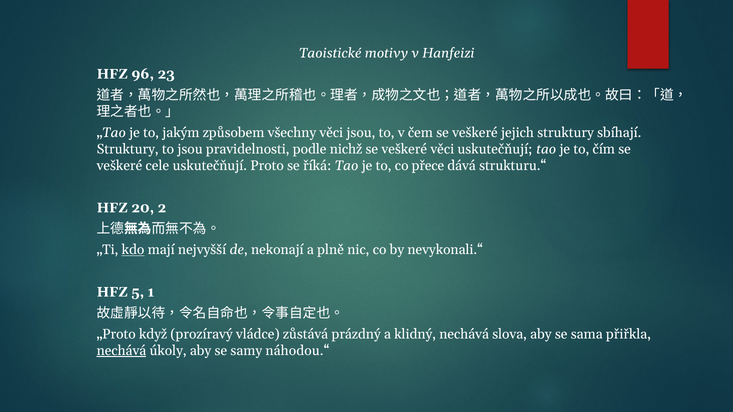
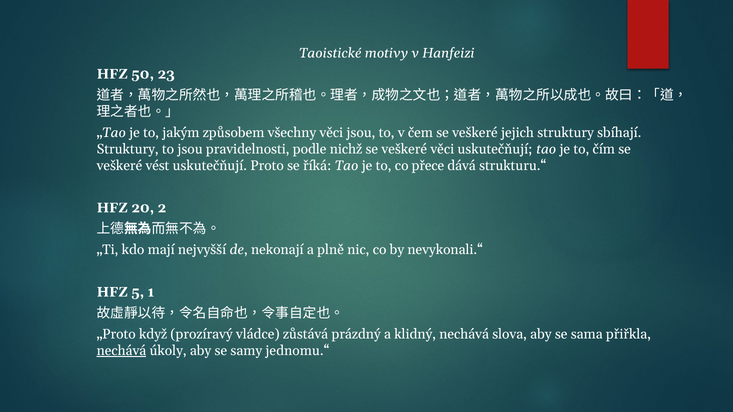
96: 96 -> 50
cele: cele -> vést
kdo underline: present -> none
náhodou.“: náhodou.“ -> jednomu.“
